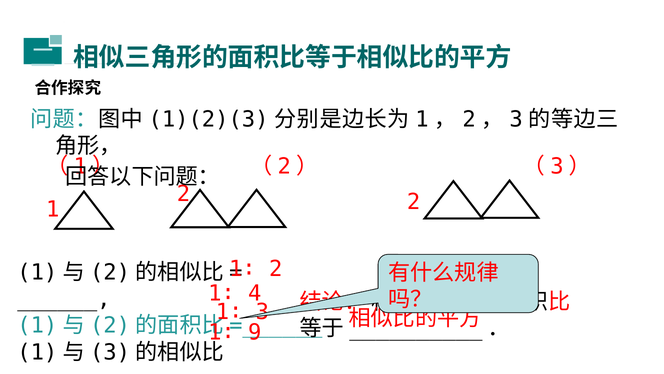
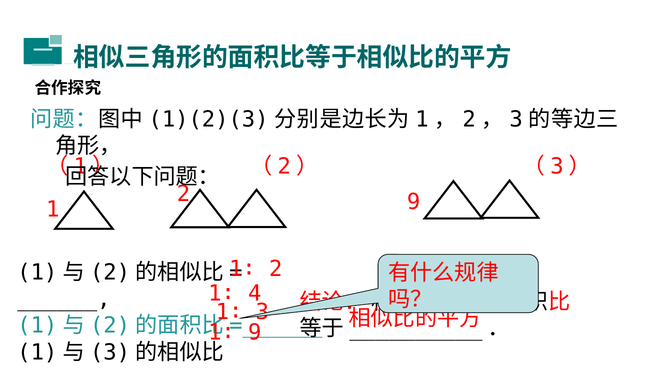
2 2: 2 -> 9
